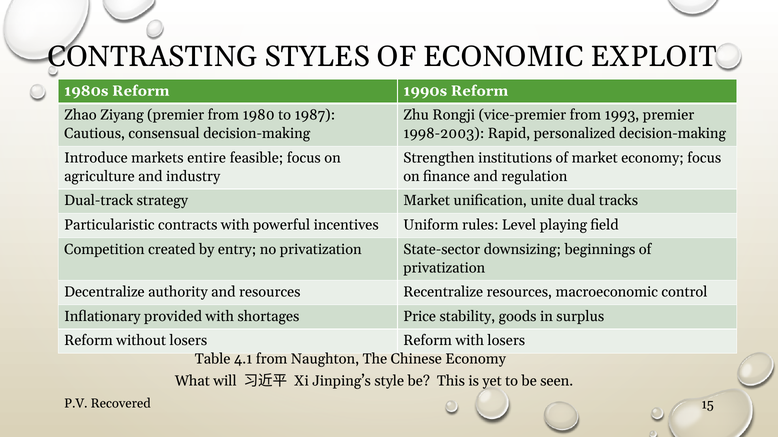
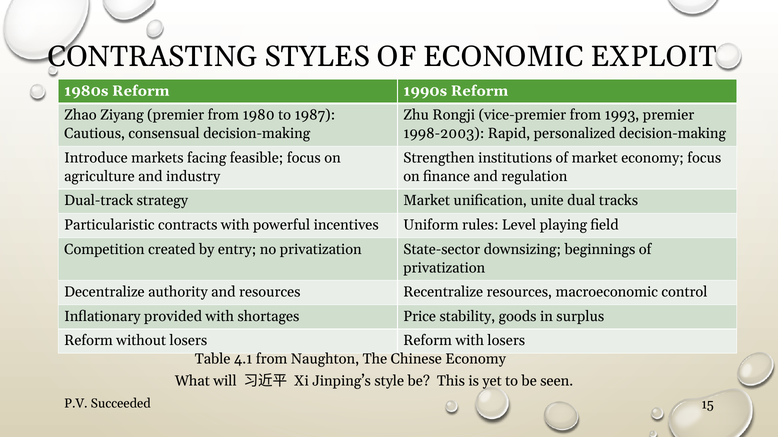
entire: entire -> facing
Recovered: Recovered -> Succeeded
